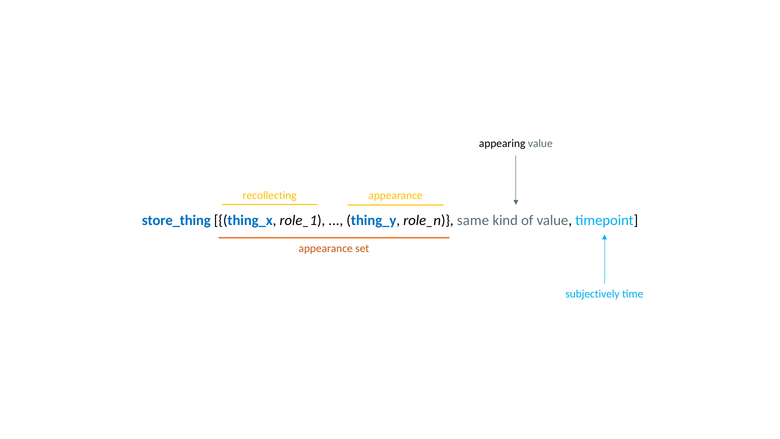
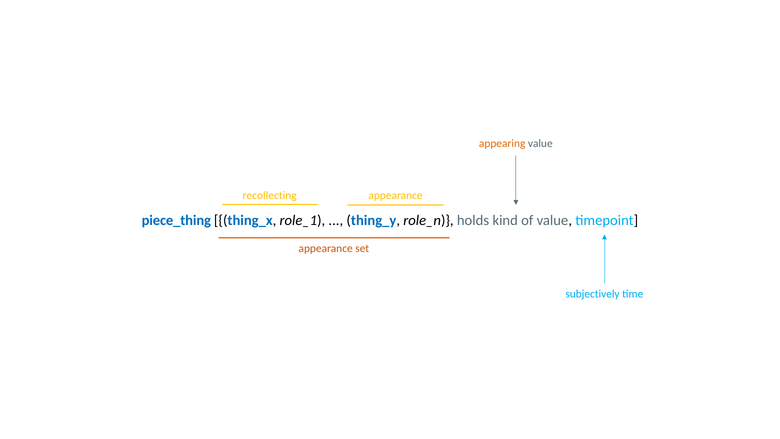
appearing colour: black -> orange
store_thing: store_thing -> piece_thing
same: same -> holds
